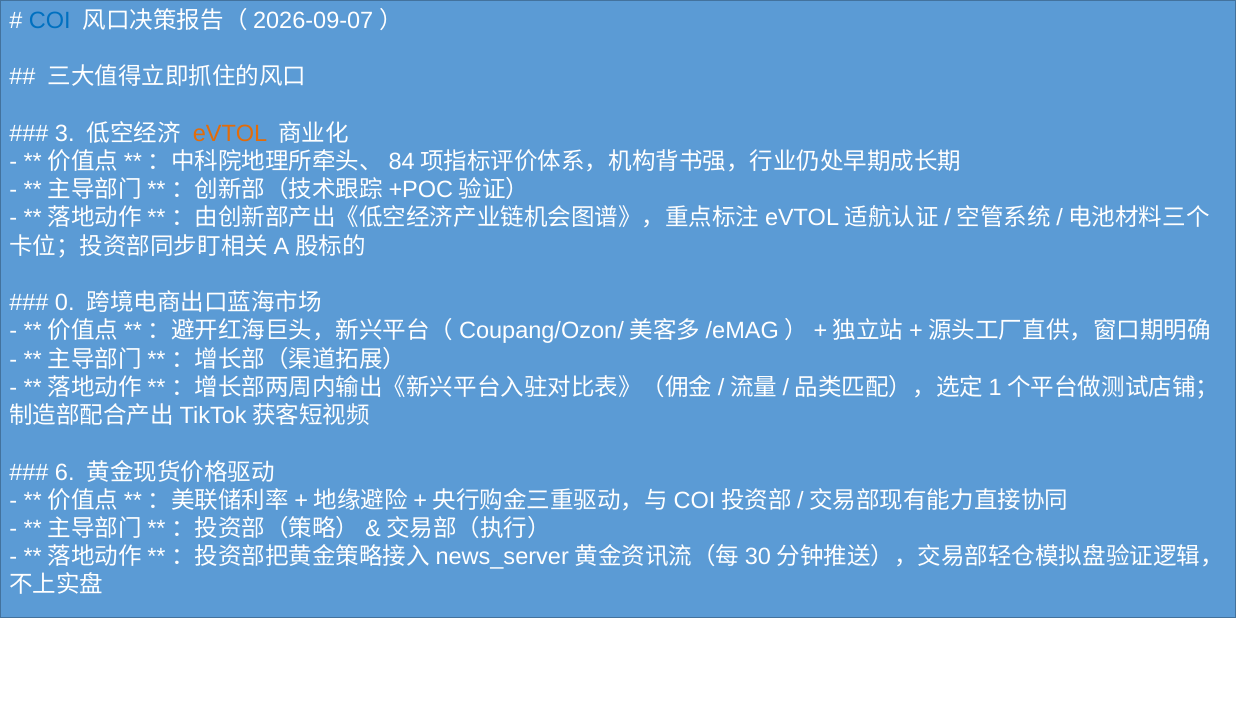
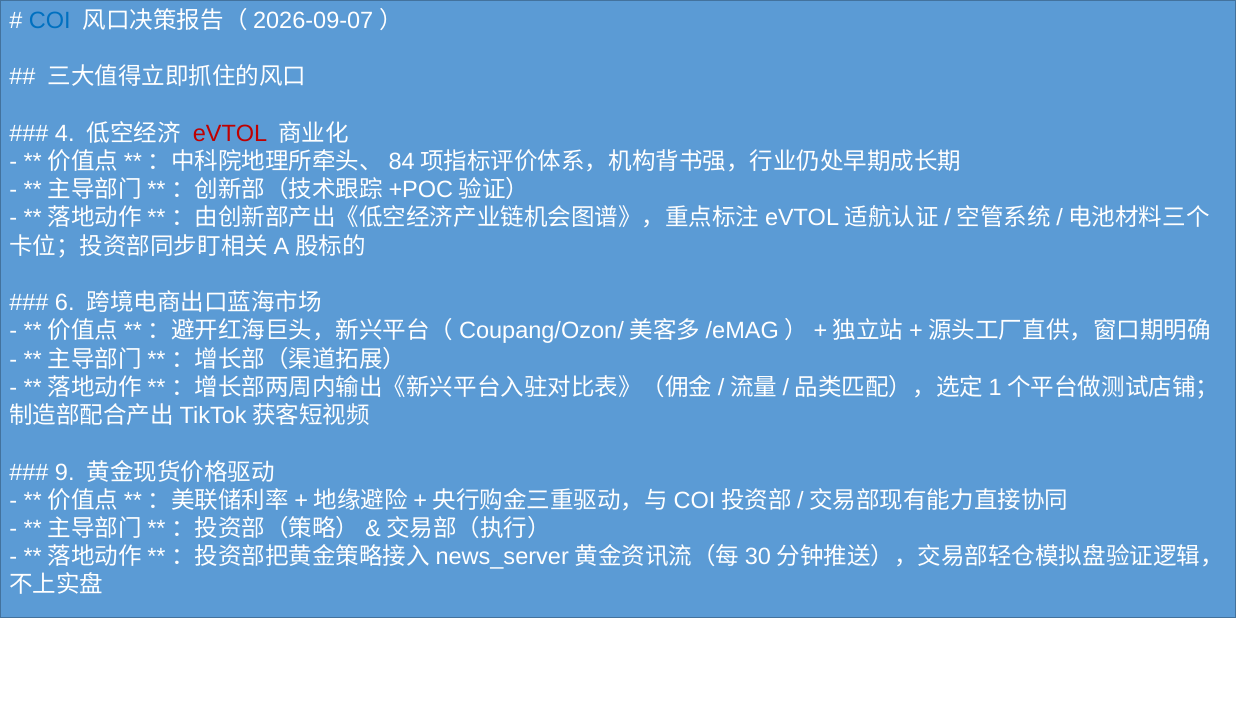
3: 3 -> 4
eVTOL colour: orange -> red
0: 0 -> 6
6: 6 -> 9
